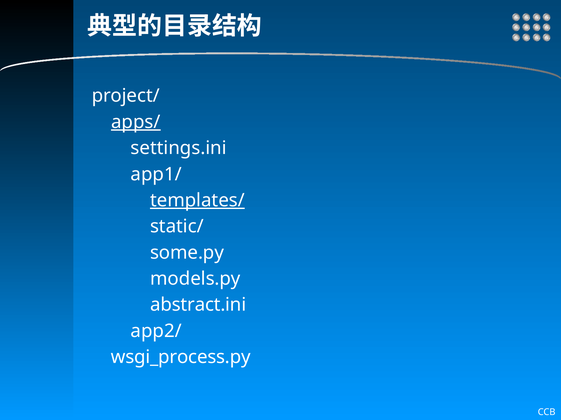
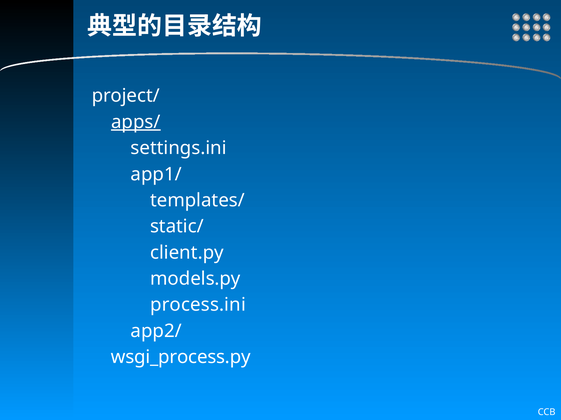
templates/ underline: present -> none
some.py: some.py -> client.py
abstract.ini: abstract.ini -> process.ini
